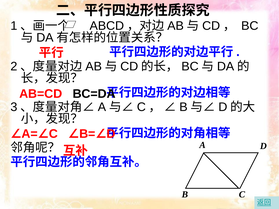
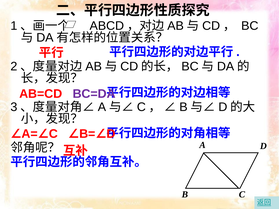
BC=DA colour: black -> purple
